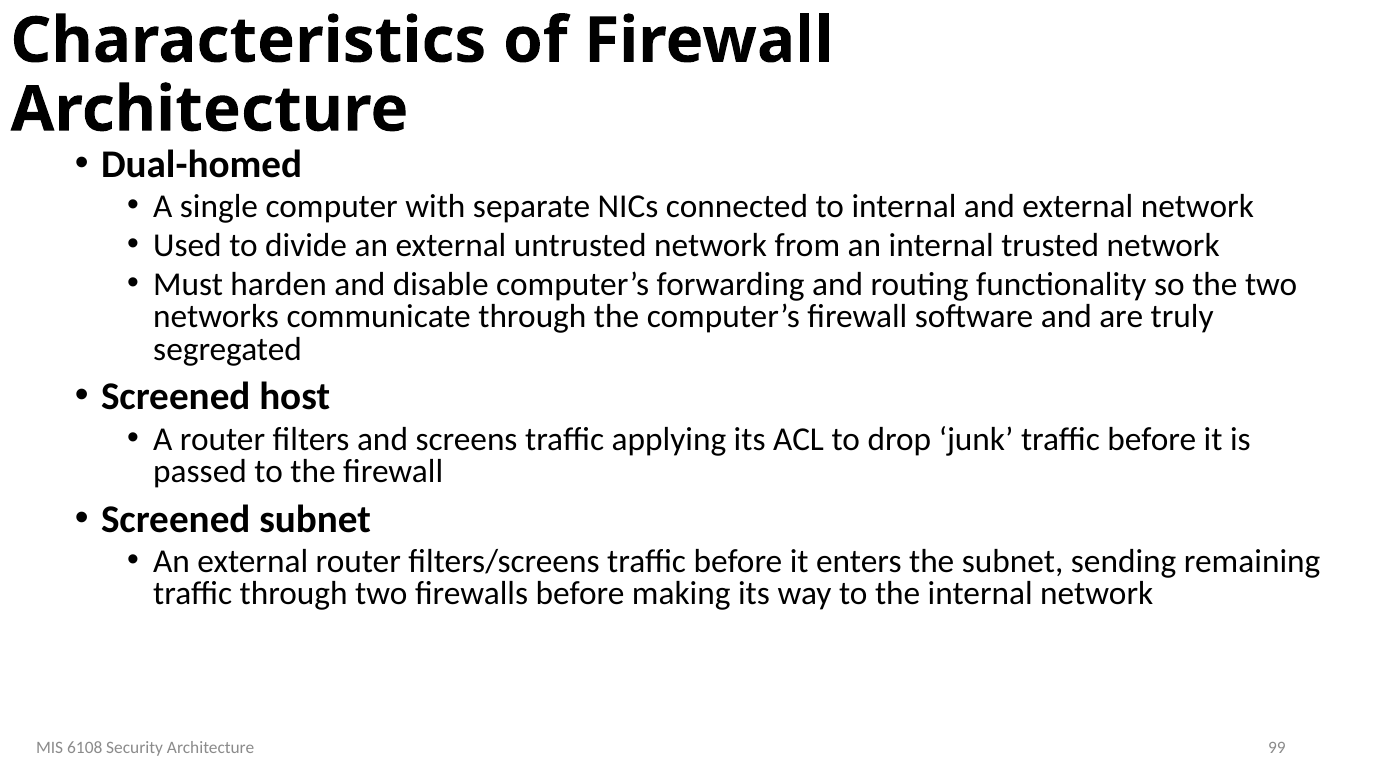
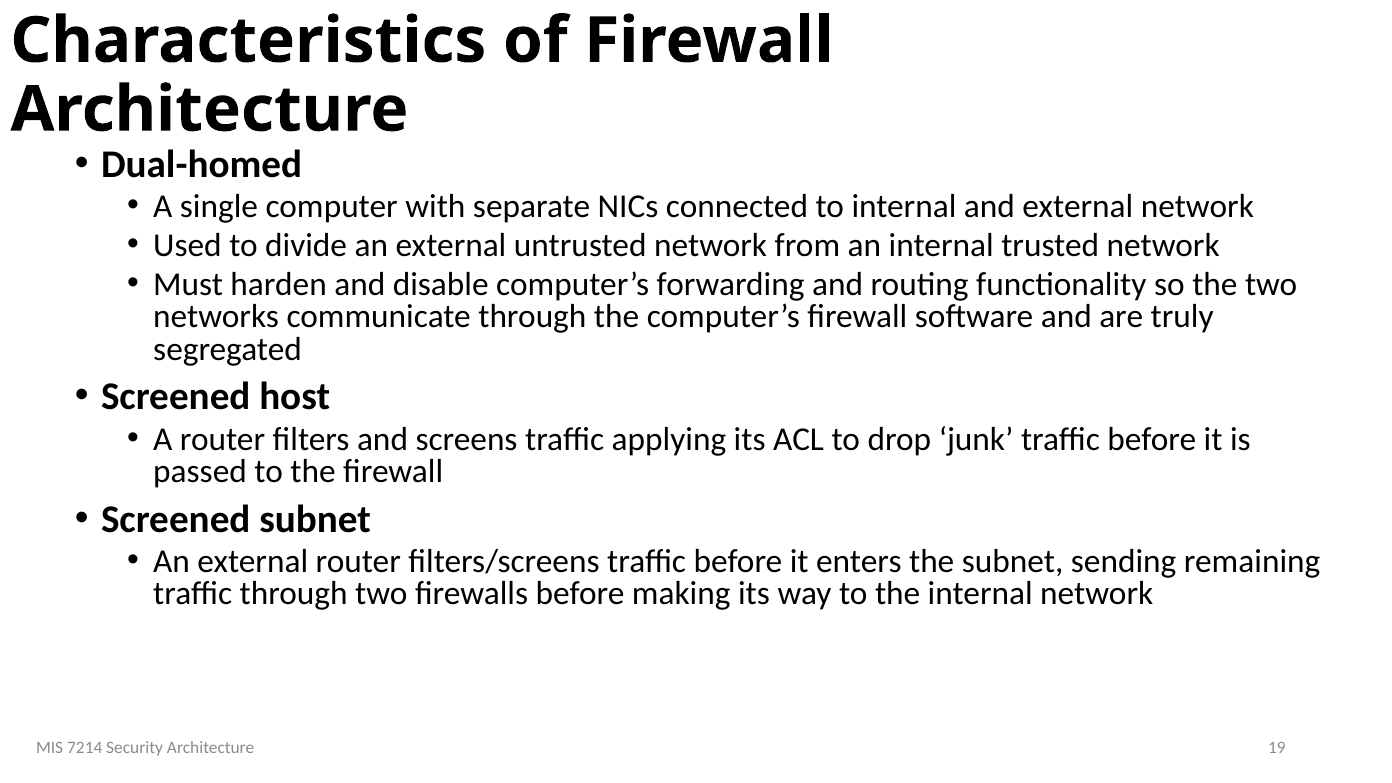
6108: 6108 -> 7214
99: 99 -> 19
